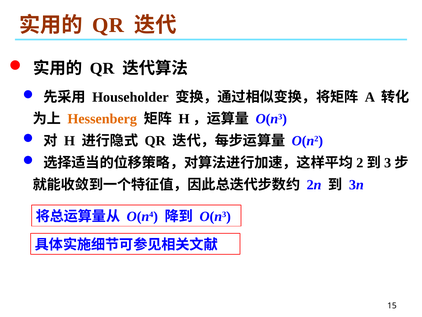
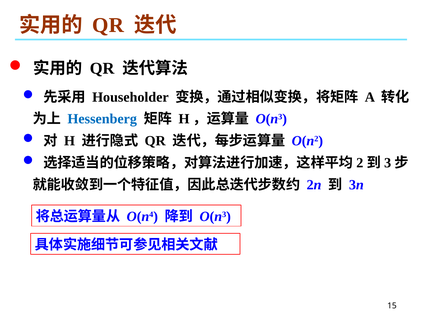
Hessenberg colour: orange -> blue
